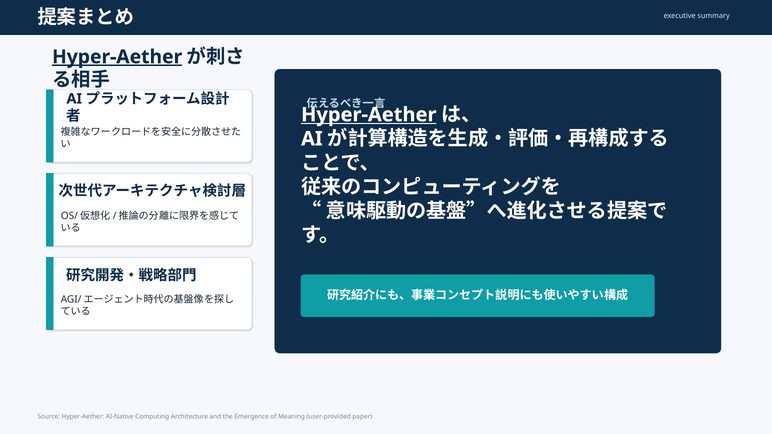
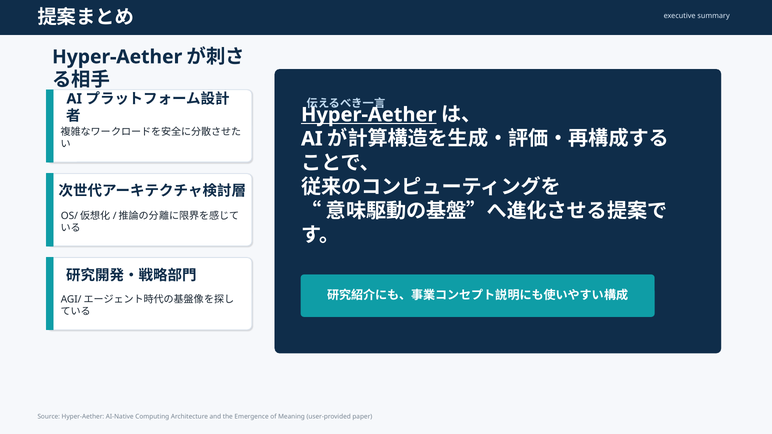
Hyper-Aether at (117, 57) underline: present -> none
